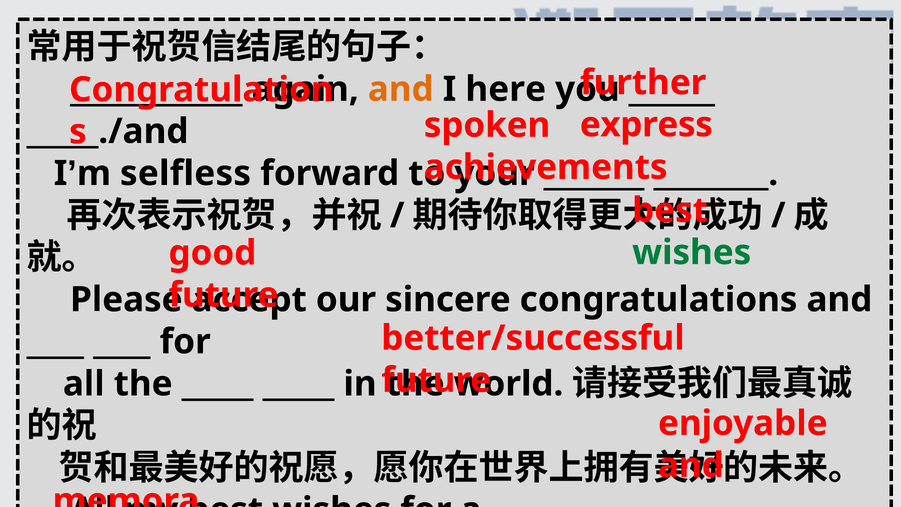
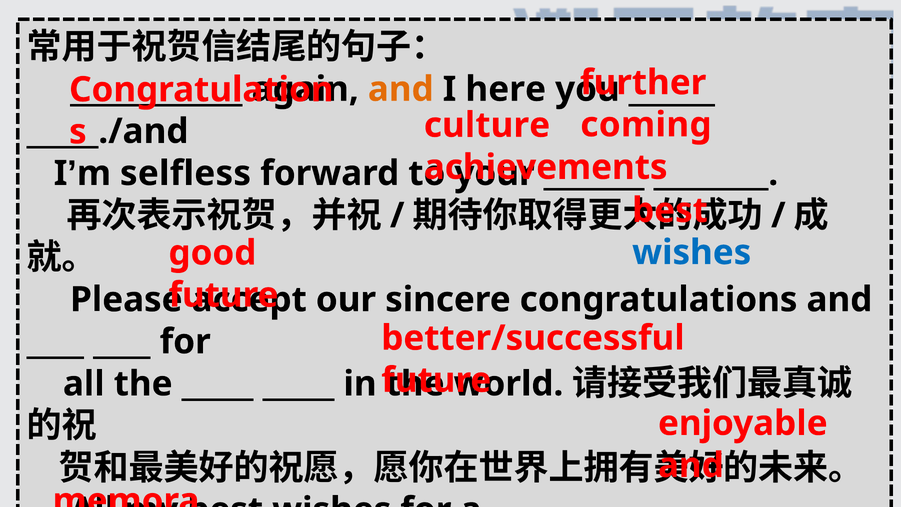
express: express -> coming
spoken: spoken -> culture
wishes at (692, 252) colour: green -> blue
